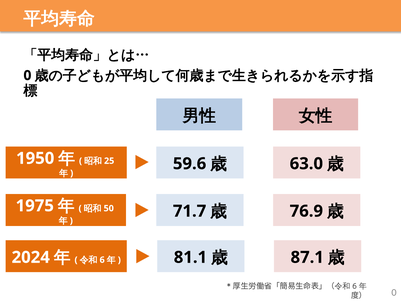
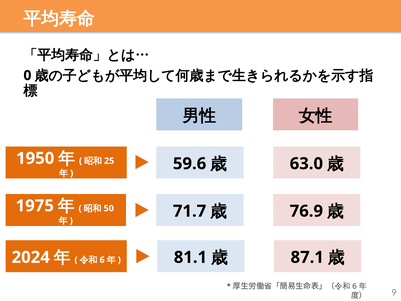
0 at (394, 292): 0 -> 9
